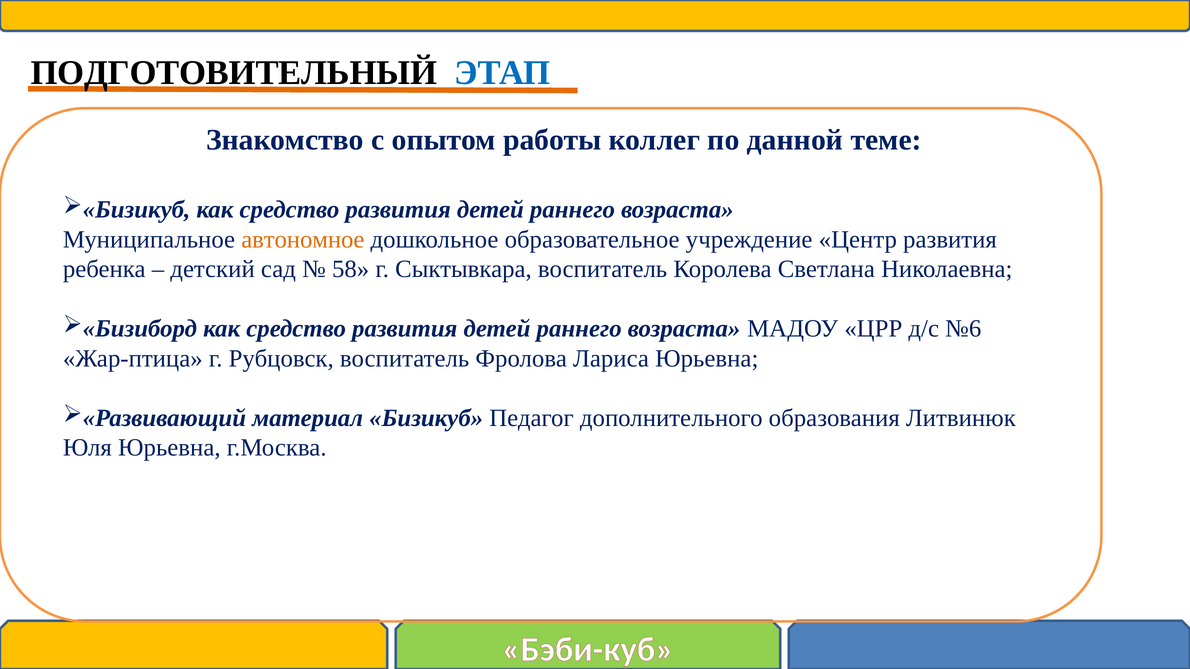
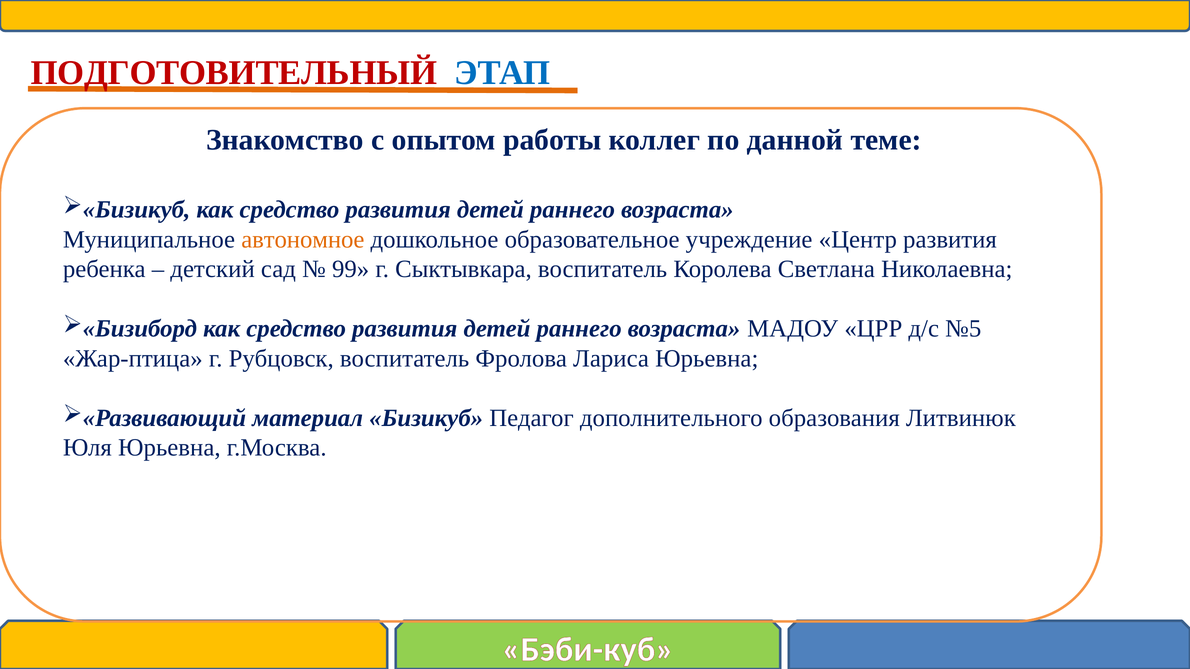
ПОДГОТОВИТЕЛЬНЫЙ colour: black -> red
58: 58 -> 99
№6: №6 -> №5
